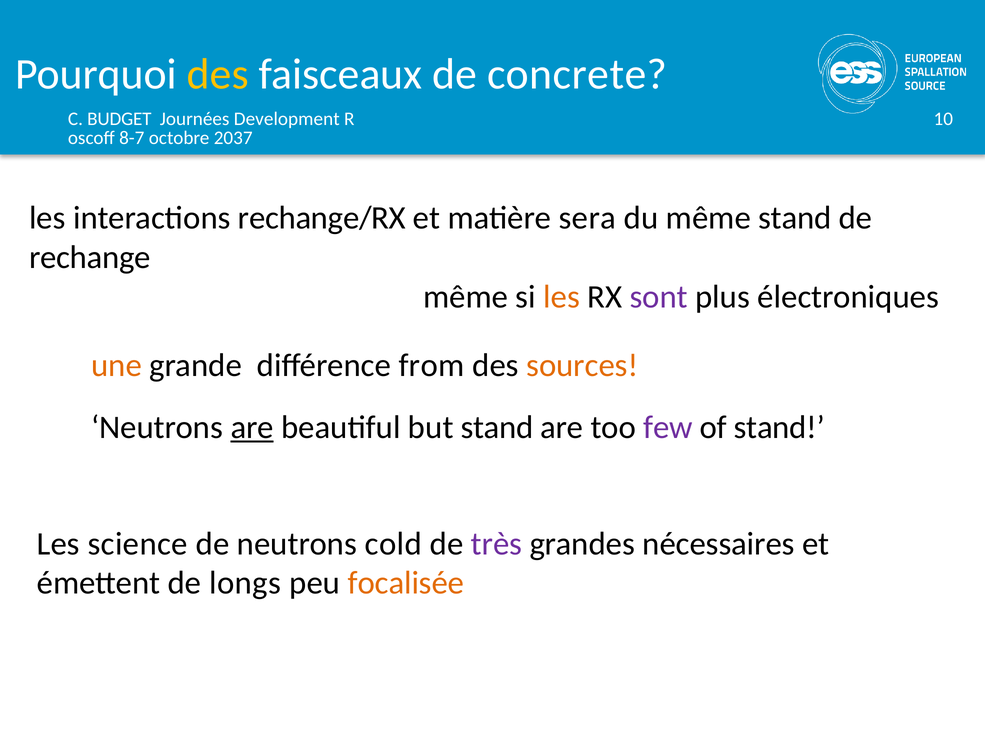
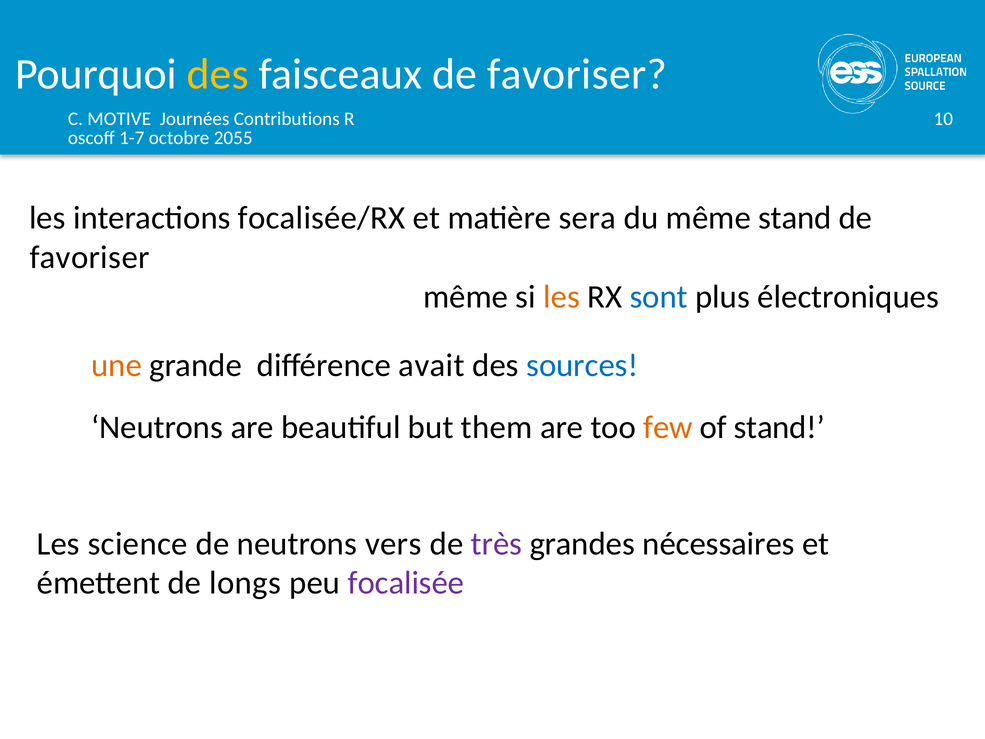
faisceaux de concrete: concrete -> favoriser
BUDGET: BUDGET -> MOTIVE
Development: Development -> Contributions
8-7: 8-7 -> 1-7
2037: 2037 -> 2055
rechange/RX: rechange/RX -> focalisée/RX
rechange at (90, 257): rechange -> favoriser
sont colour: purple -> blue
from: from -> avait
sources colour: orange -> blue
are at (252, 427) underline: present -> none
but stand: stand -> them
few colour: purple -> orange
cold: cold -> vers
focalisée colour: orange -> purple
